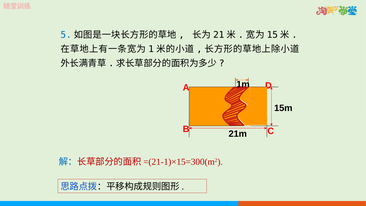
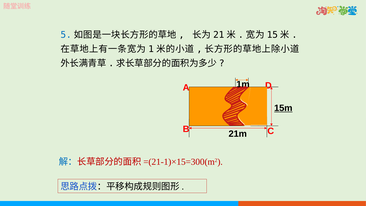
15m underline: none -> present
